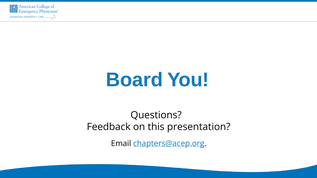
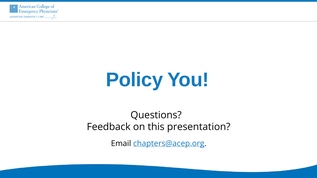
Board: Board -> Policy
